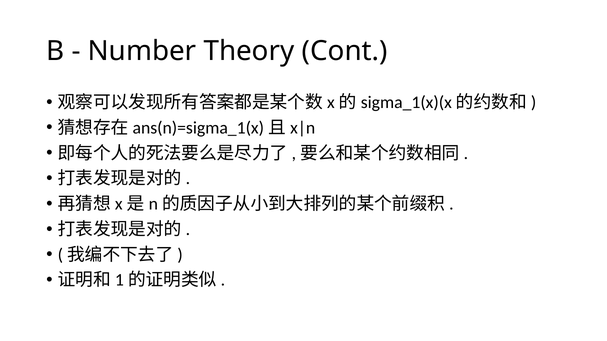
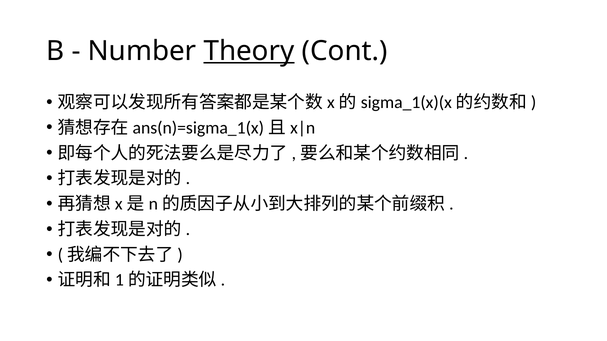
Theory underline: none -> present
